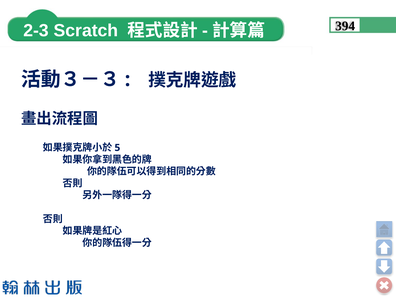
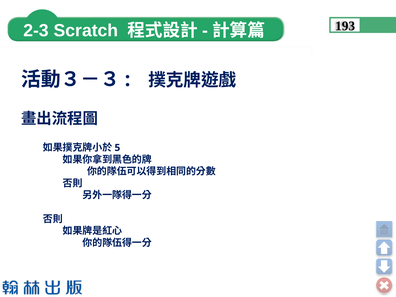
394: 394 -> 193
